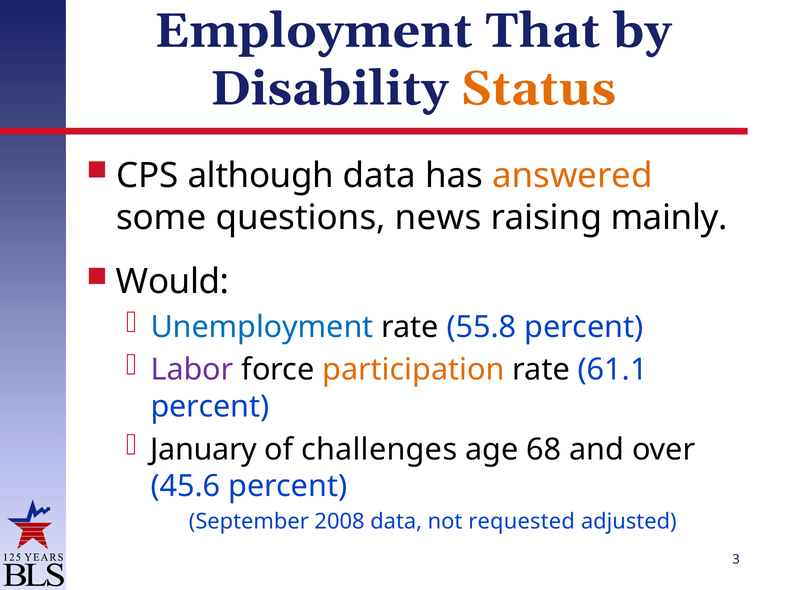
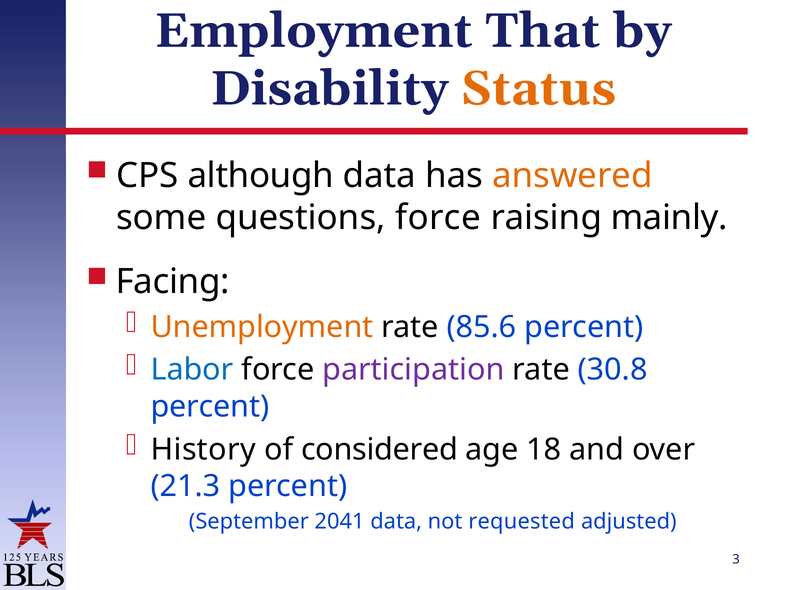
questions news: news -> force
Would: Would -> Facing
Unemployment colour: blue -> orange
55.8: 55.8 -> 85.6
Labor colour: purple -> blue
participation colour: orange -> purple
61.1: 61.1 -> 30.8
January: January -> History
challenges: challenges -> considered
68: 68 -> 18
45.6: 45.6 -> 21.3
2008: 2008 -> 2041
